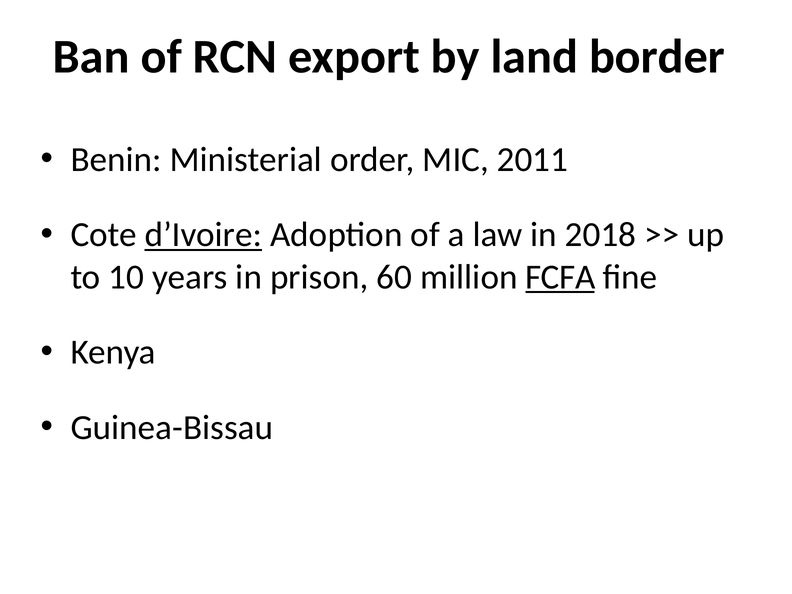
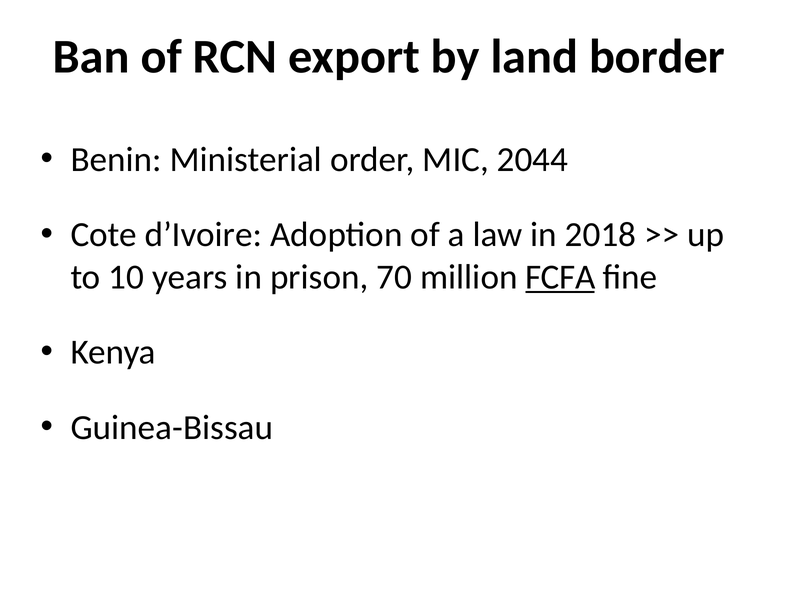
2011: 2011 -> 2044
d’Ivoire underline: present -> none
60: 60 -> 70
